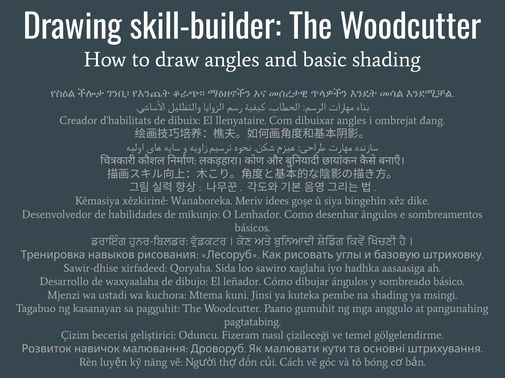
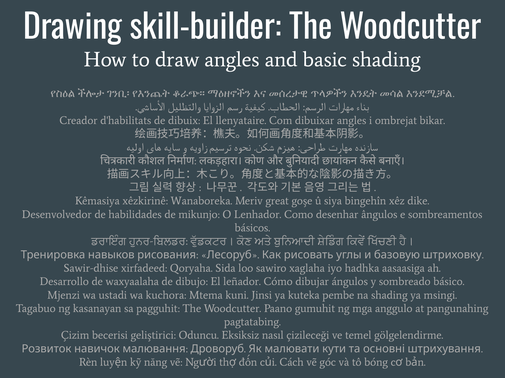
đang: đang -> bikar
idees: idees -> great
Fizeram: Fizeram -> Eksiksiz
